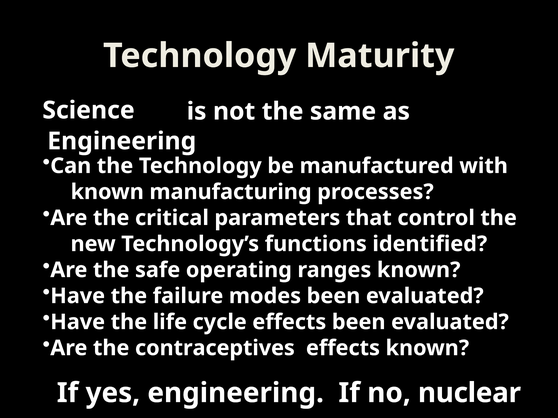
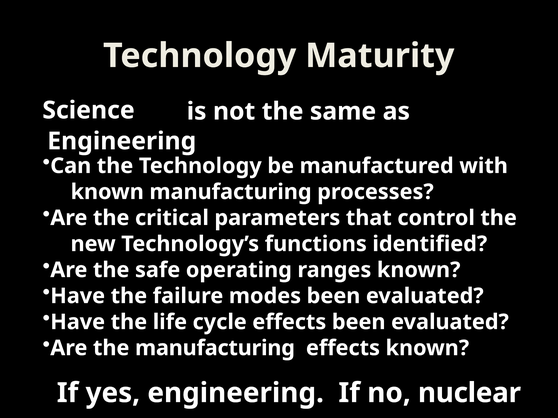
the contraceptives: contraceptives -> manufacturing
